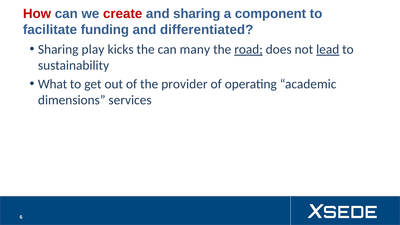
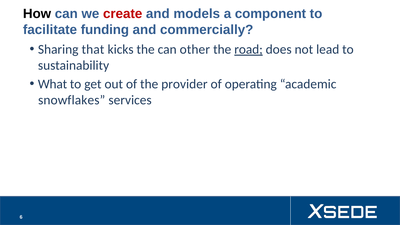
How colour: red -> black
and sharing: sharing -> models
differentiated: differentiated -> commercially
play: play -> that
many: many -> other
lead underline: present -> none
dimensions: dimensions -> snowflakes
